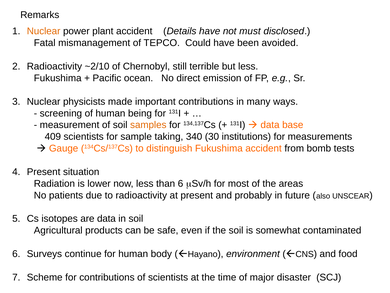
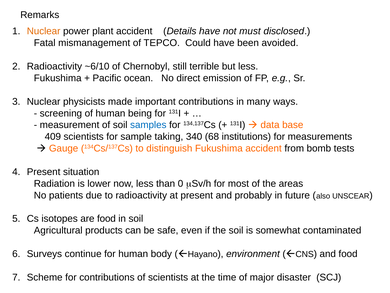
~2/10: ~2/10 -> ~6/10
samples colour: orange -> blue
30: 30 -> 68
than 6: 6 -> 0
are data: data -> food
